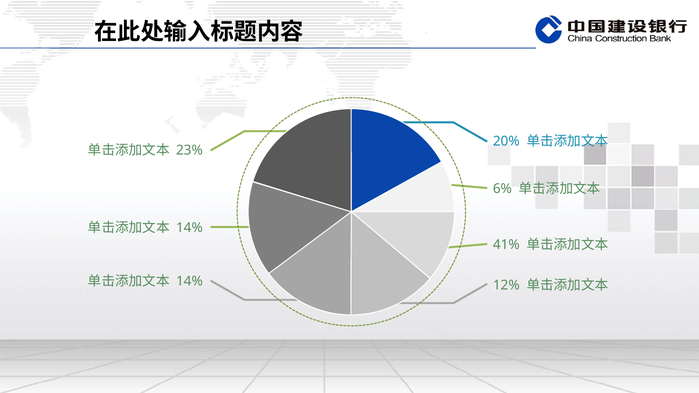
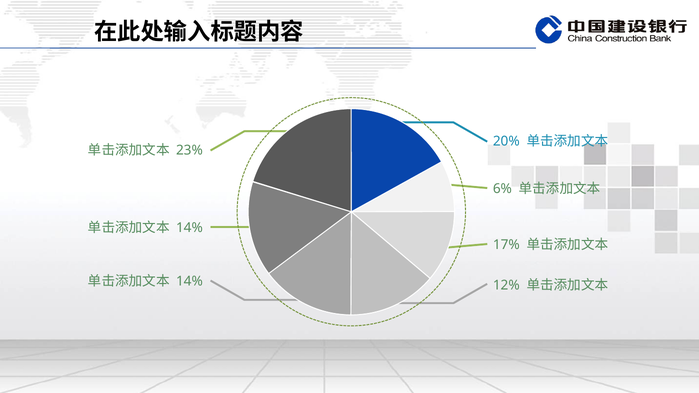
41%: 41% -> 17%
